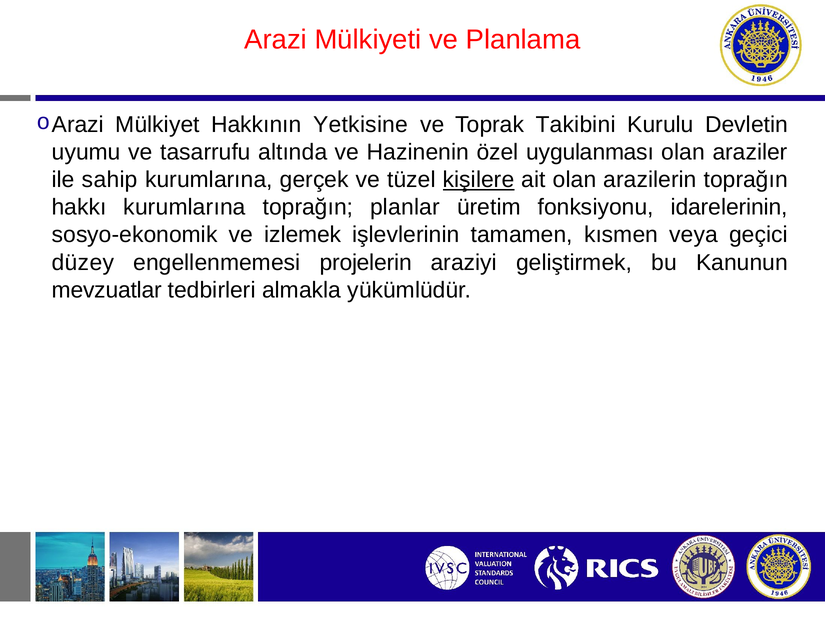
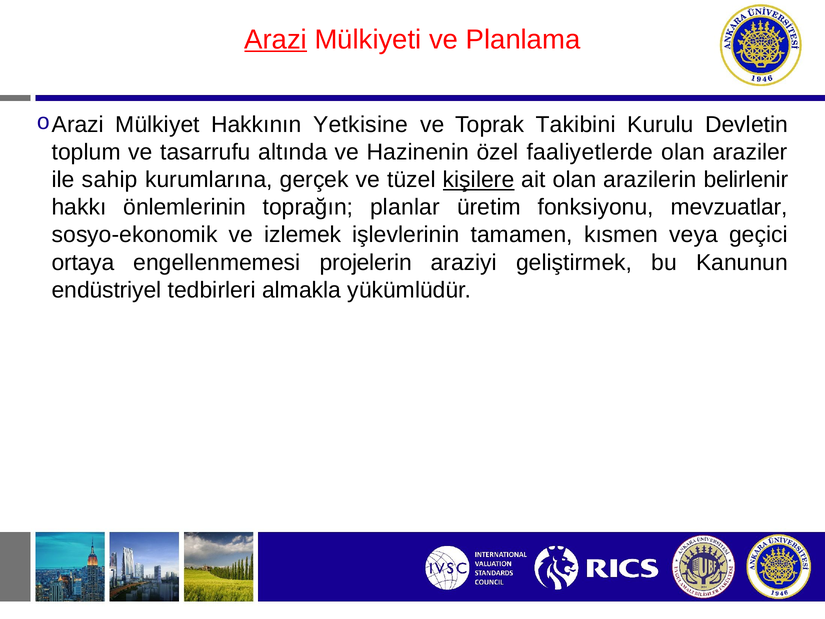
Arazi underline: none -> present
uyumu: uyumu -> toplum
uygulanması: uygulanması -> faaliyetlerde
arazilerin toprağın: toprağın -> belirlenir
hakkı kurumlarına: kurumlarına -> önlemlerinin
idarelerinin: idarelerinin -> mevzuatlar
düzey: düzey -> ortaya
mevzuatlar: mevzuatlar -> endüstriyel
